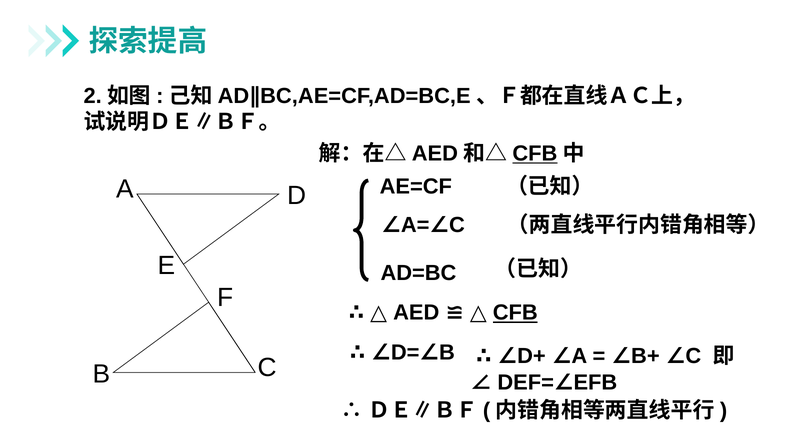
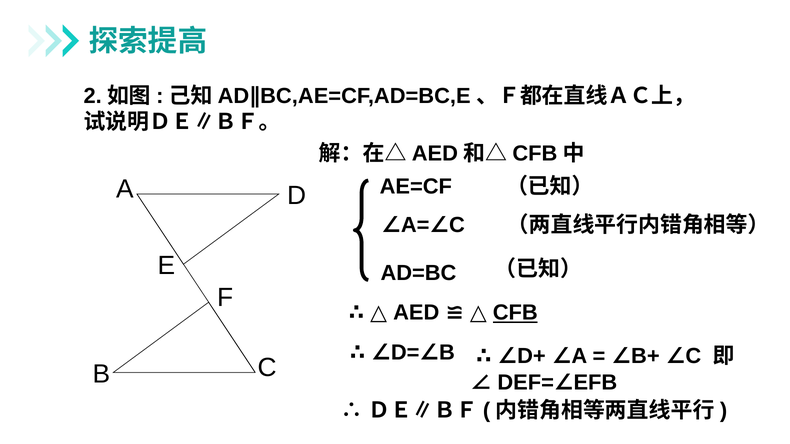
CFB at (535, 154) underline: present -> none
